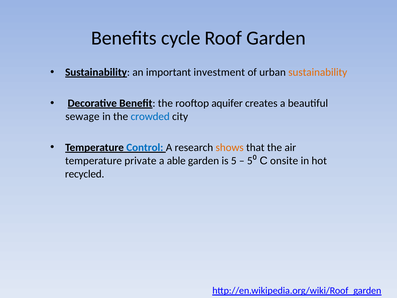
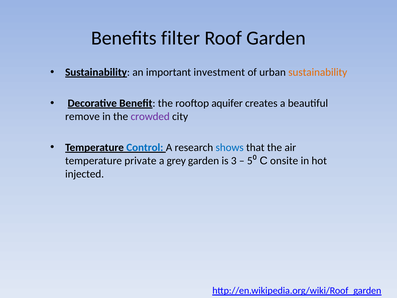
cycle: cycle -> filter
sewage: sewage -> remove
crowded colour: blue -> purple
shows colour: orange -> blue
able: able -> grey
is 5: 5 -> 3
recycled: recycled -> injected
